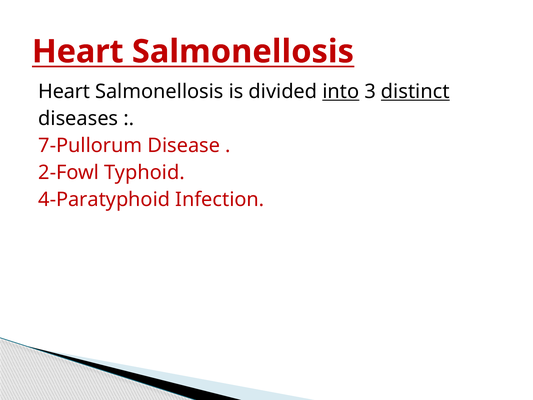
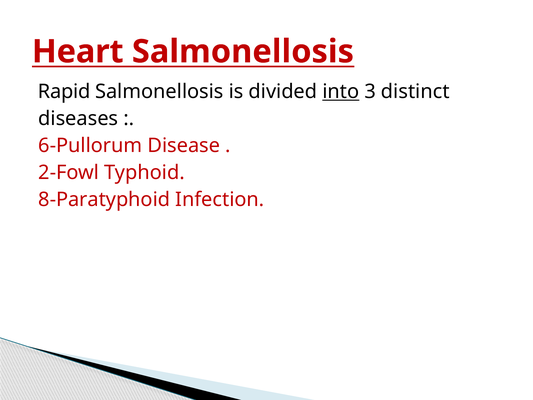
Heart at (64, 92): Heart -> Rapid
distinct underline: present -> none
7-Pullorum: 7-Pullorum -> 6-Pullorum
4-Paratyphoid: 4-Paratyphoid -> 8-Paratyphoid
